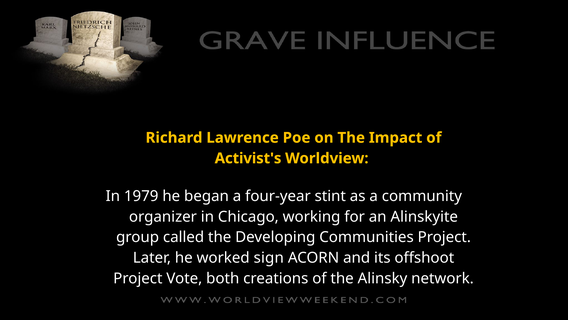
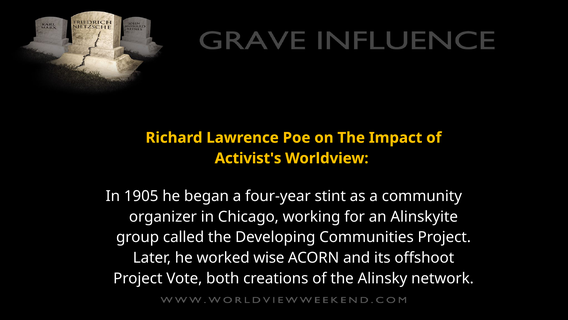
1979: 1979 -> 1905
sign: sign -> wise
